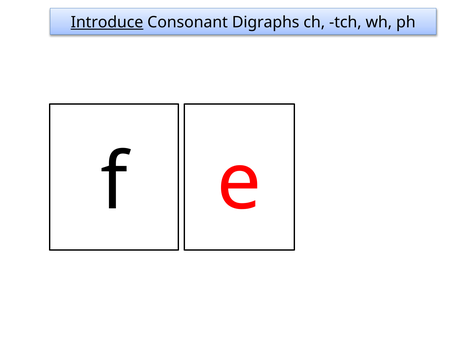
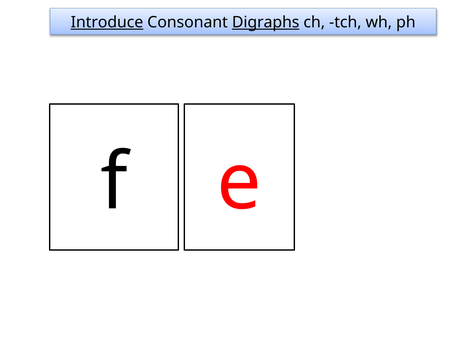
Digraphs underline: none -> present
